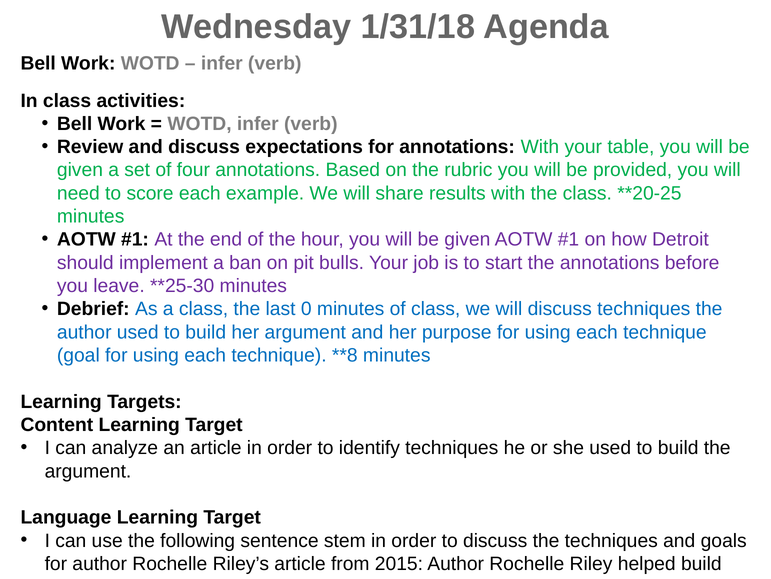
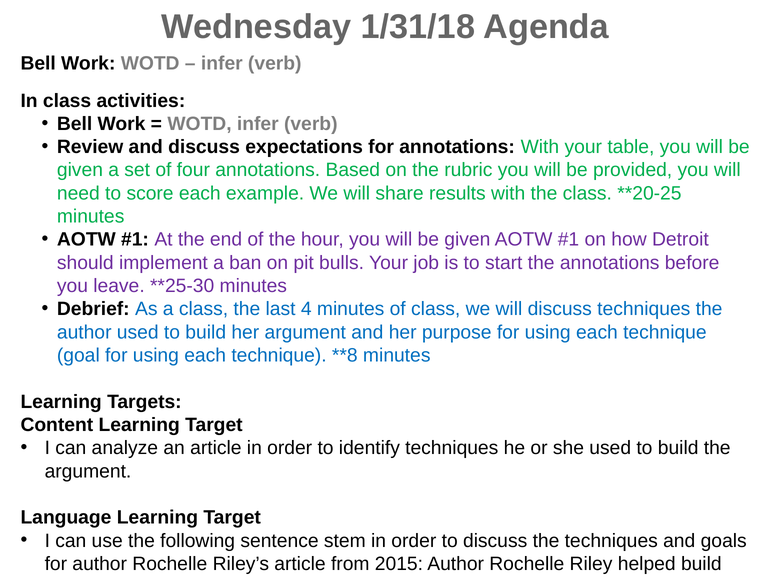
0: 0 -> 4
